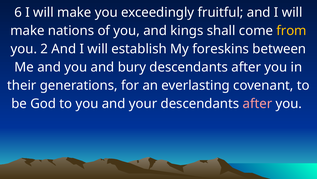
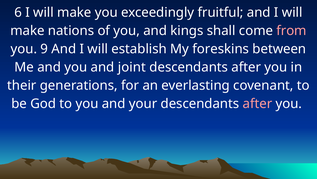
from colour: yellow -> pink
2: 2 -> 9
bury: bury -> joint
